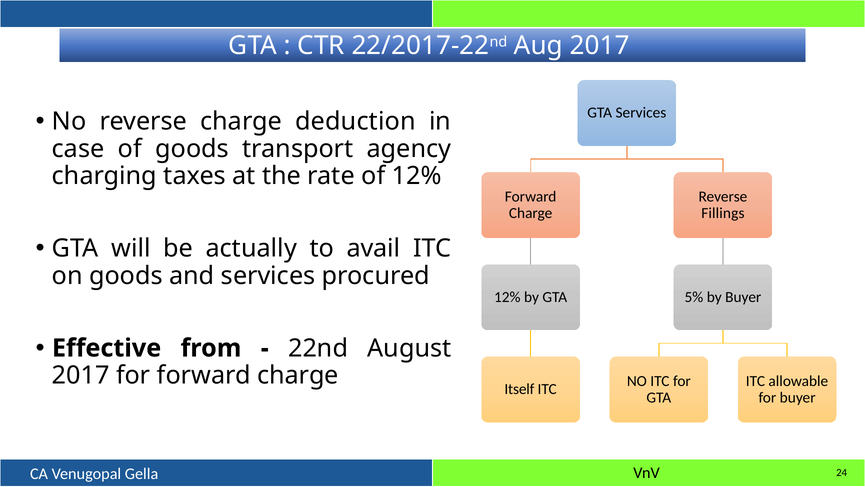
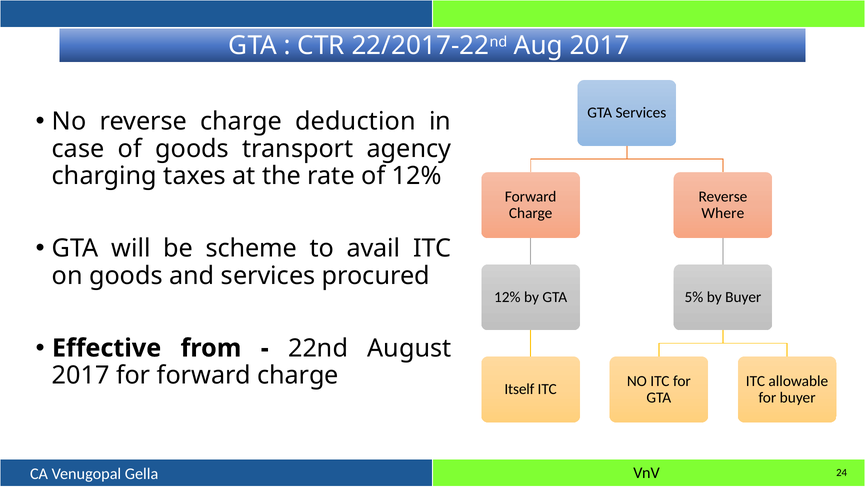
Fillings: Fillings -> Where
actually: actually -> scheme
